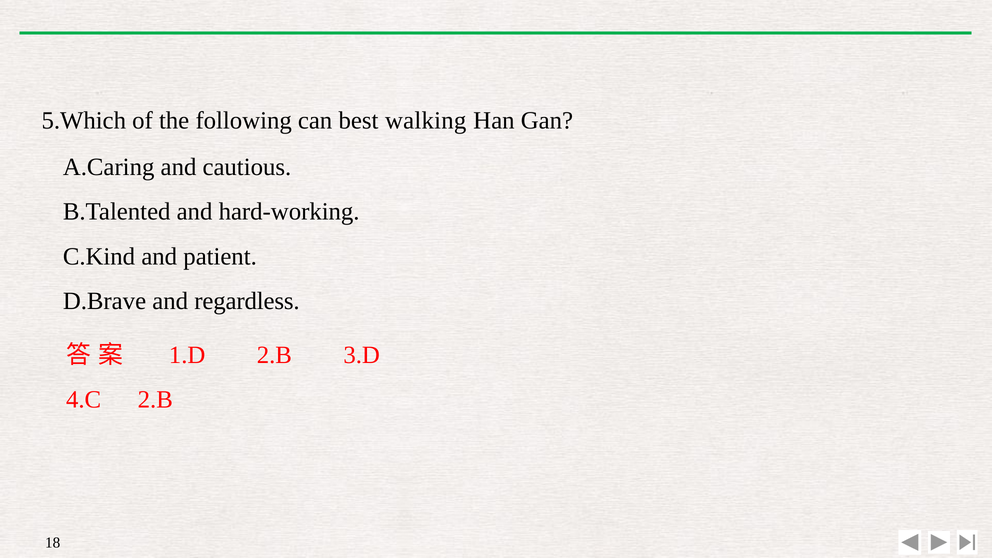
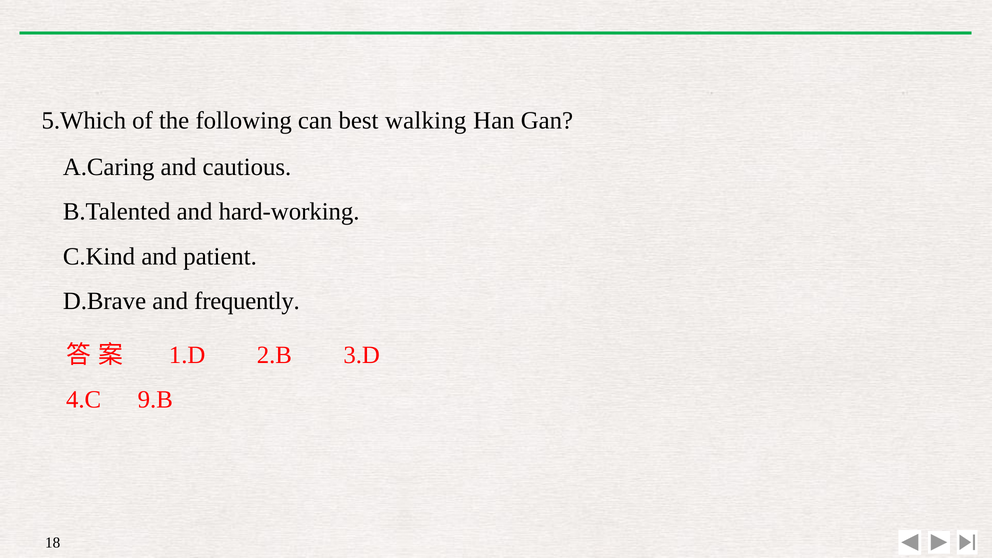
regardless: regardless -> frequently
4.C 2.B: 2.B -> 9.B
